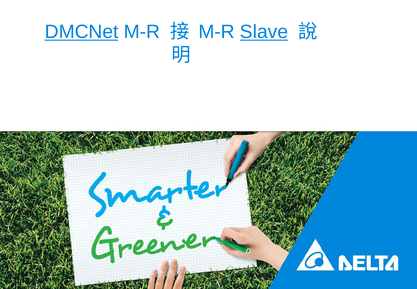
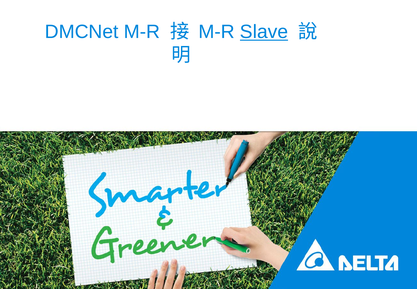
DMCNet underline: present -> none
